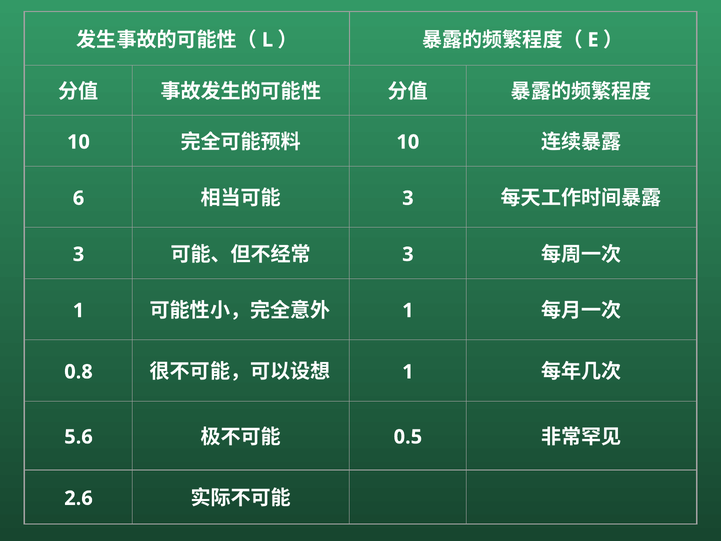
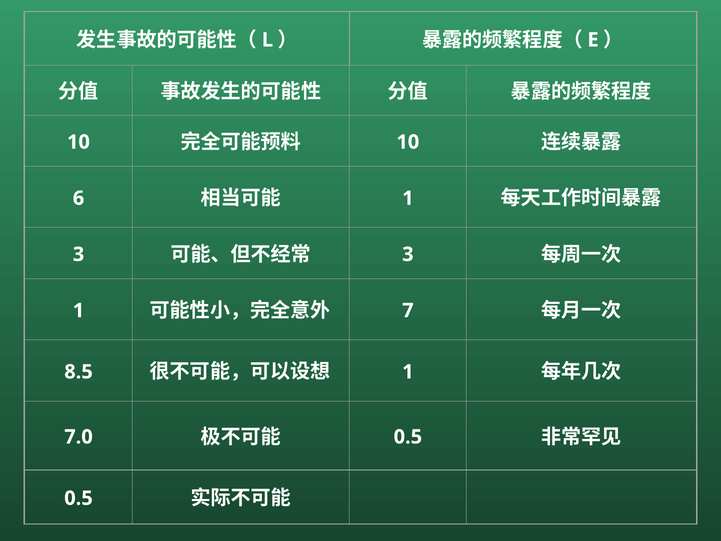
3 at (408, 198): 3 -> 1
1 at (408, 310): 1 -> 7
0.8: 0.8 -> 8.5
5.6: 5.6 -> 7.0
2.6 at (79, 498): 2.6 -> 0.5
